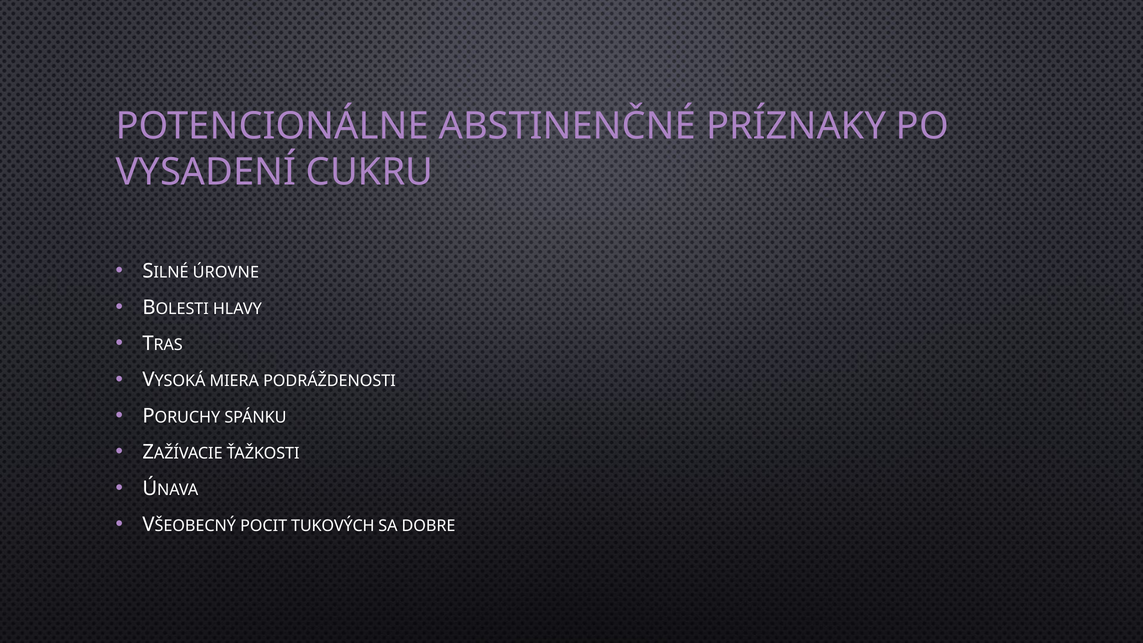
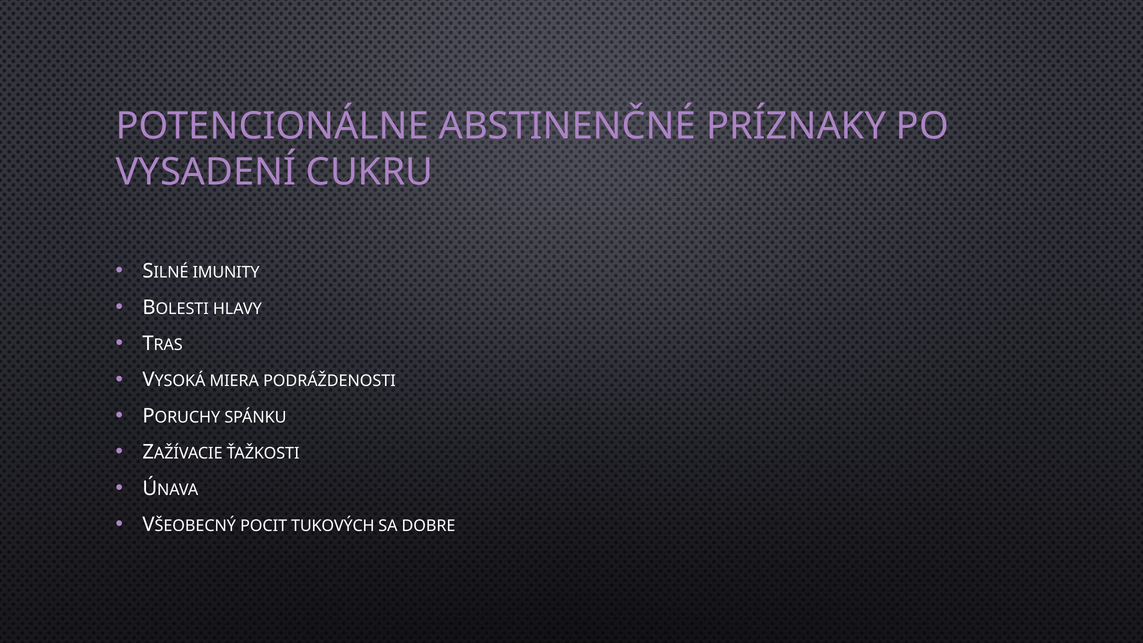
ÚROVNE: ÚROVNE -> IMUNITY
